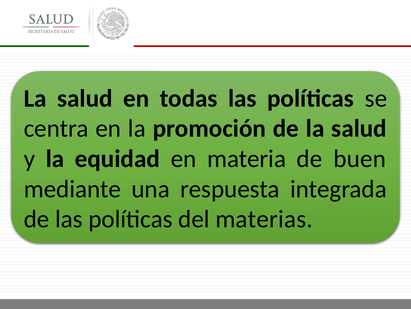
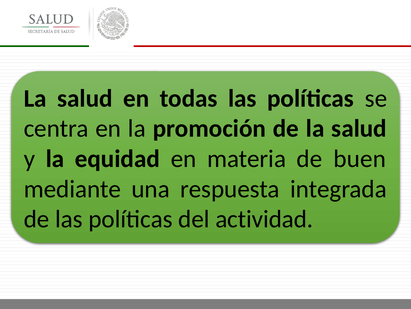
materias: materias -> actividad
